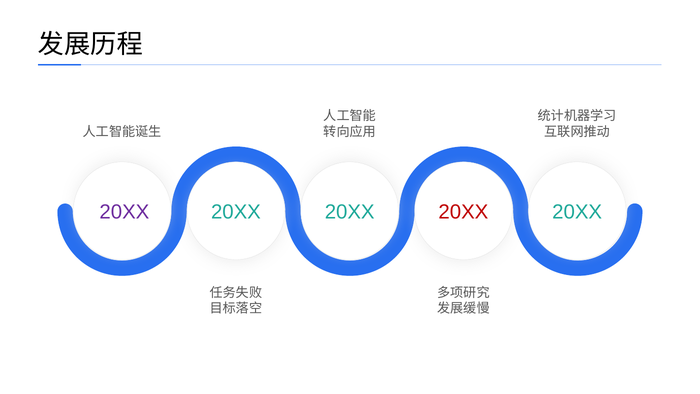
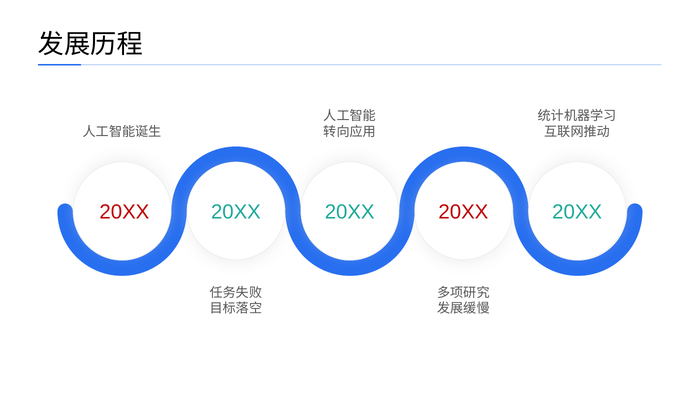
20XX at (124, 212) colour: purple -> red
